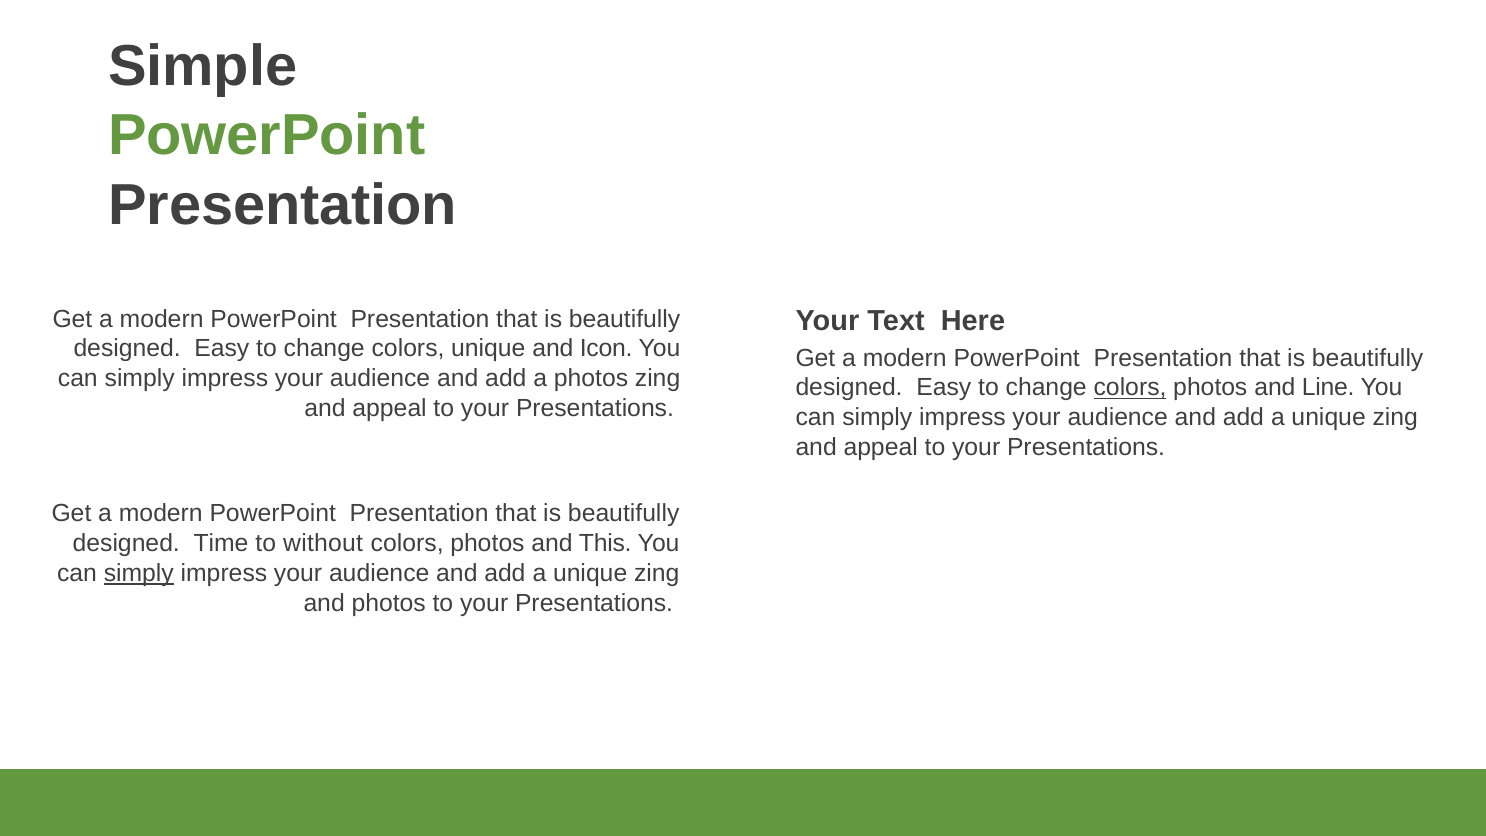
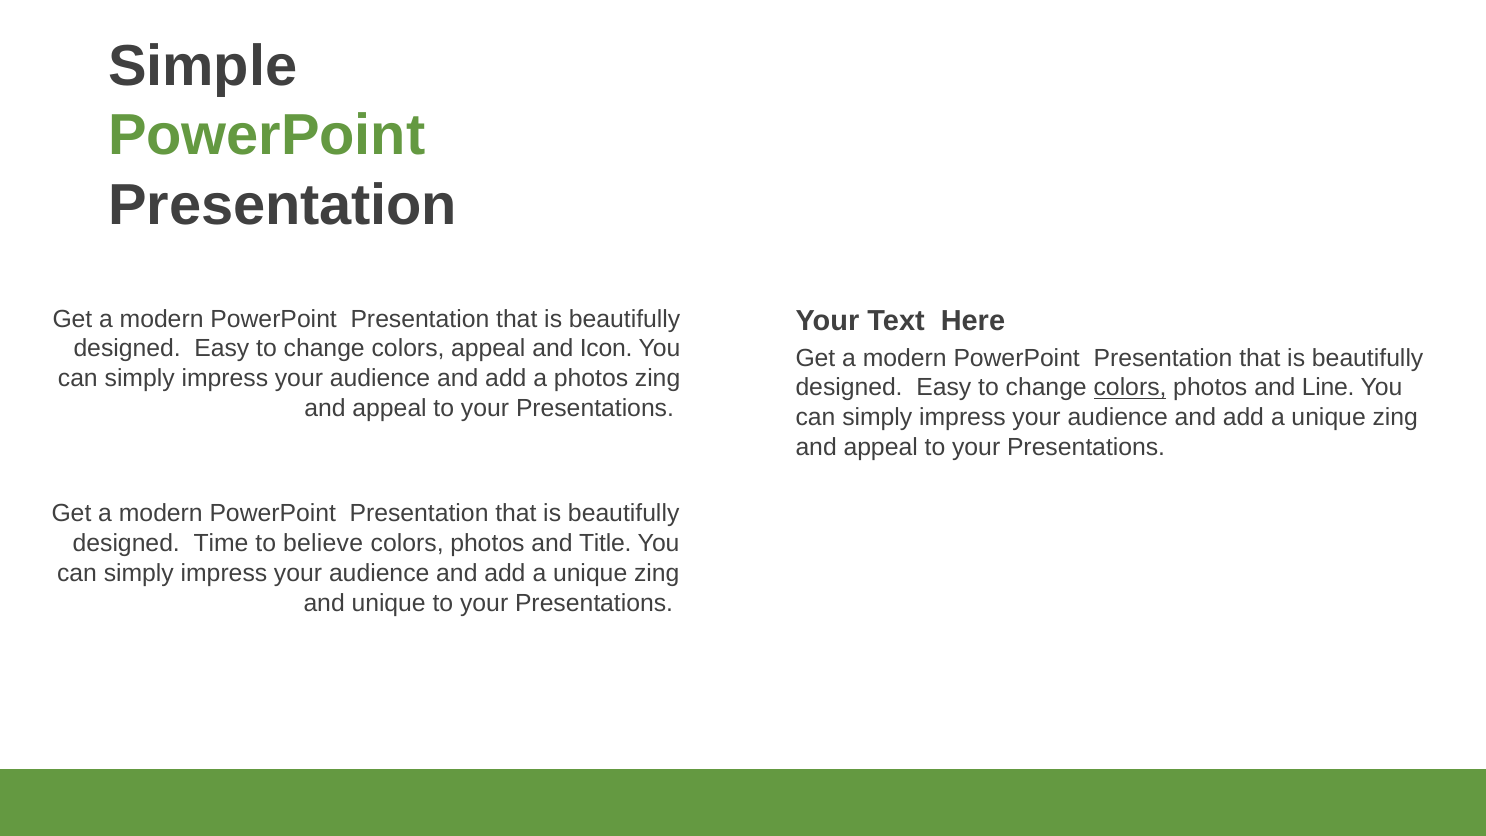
colors unique: unique -> appeal
without: without -> believe
This: This -> Title
simply at (139, 573) underline: present -> none
and photos: photos -> unique
